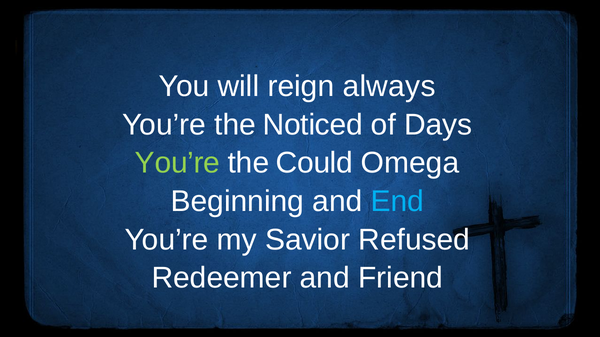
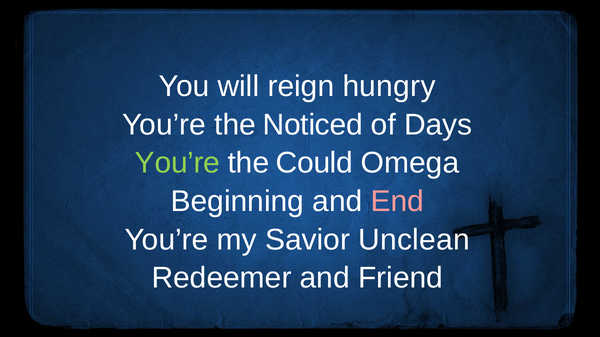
always: always -> hungry
End colour: light blue -> pink
Refused: Refused -> Unclean
